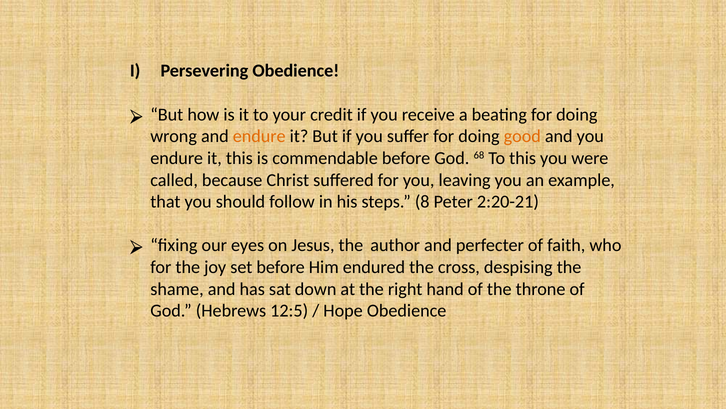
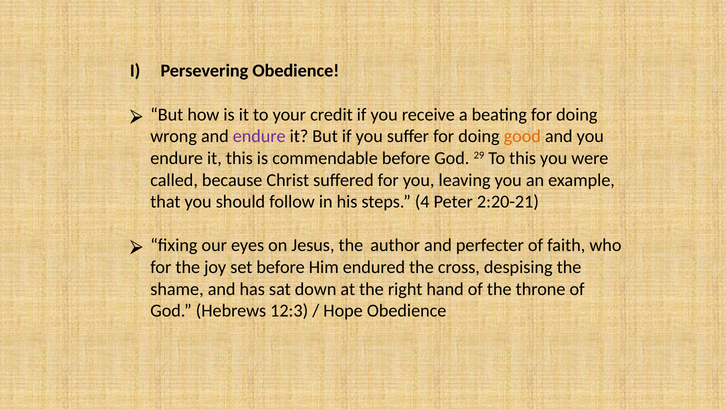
endure at (259, 136) colour: orange -> purple
68: 68 -> 29
8: 8 -> 4
12:5: 12:5 -> 12:3
